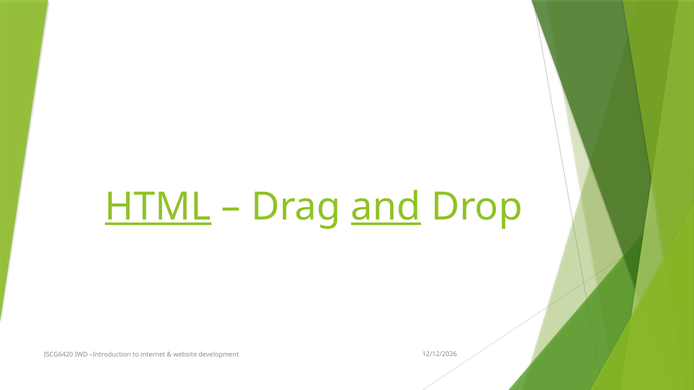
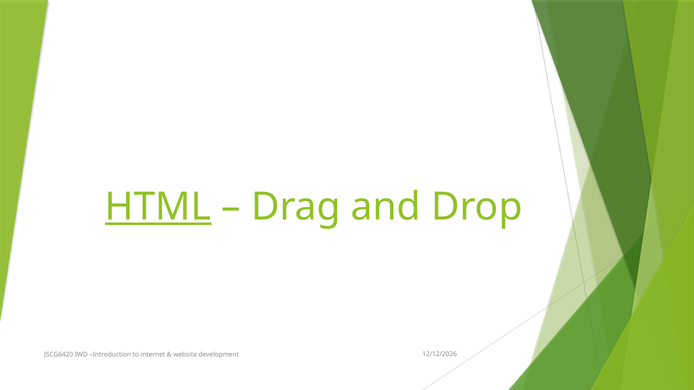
and underline: present -> none
